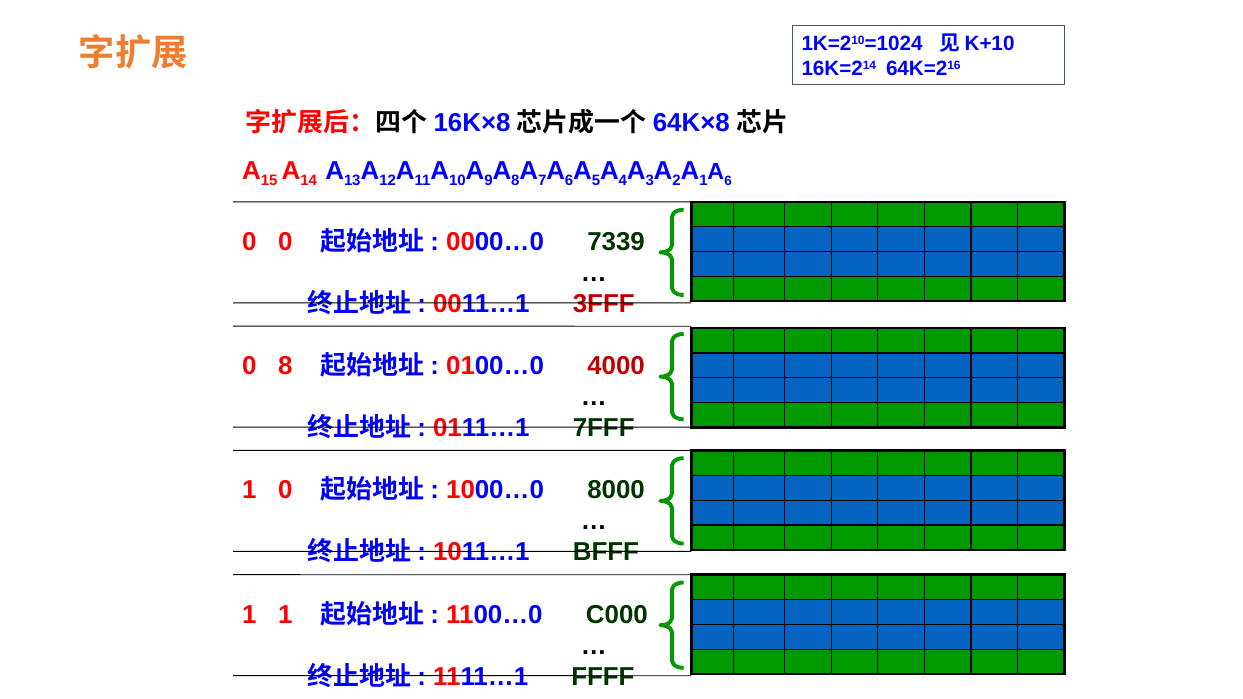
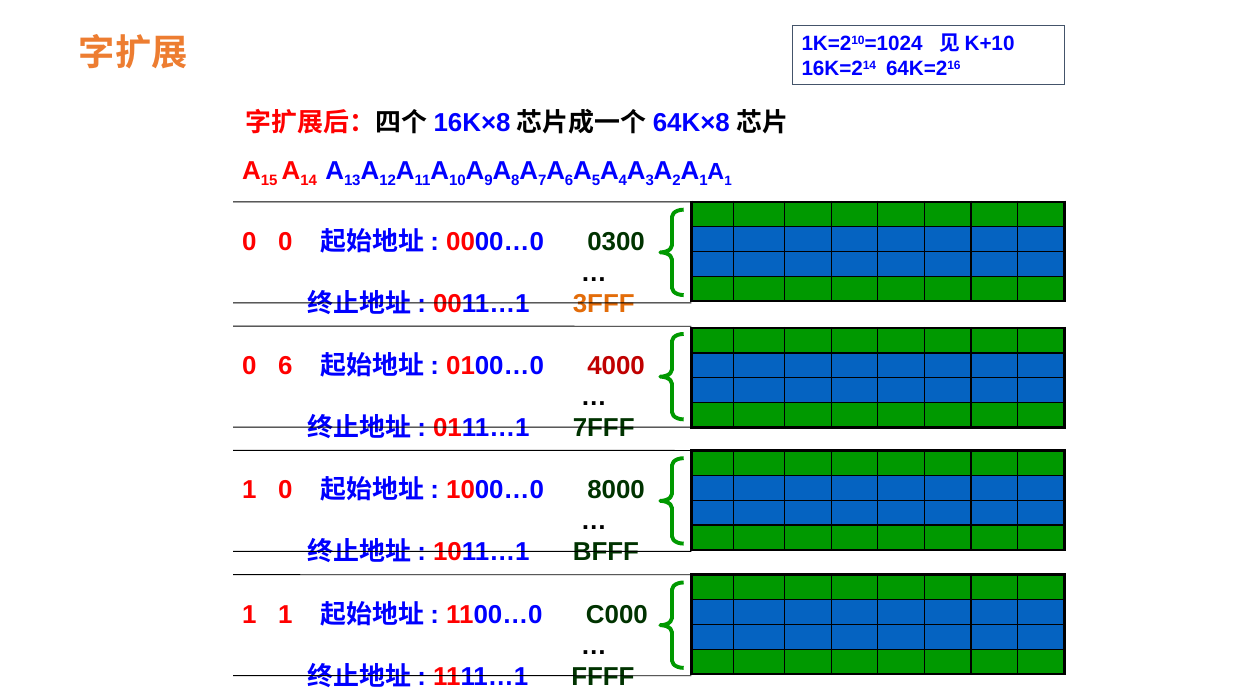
6 at (728, 181): 6 -> 1
7339: 7339 -> 0300
3FFF colour: red -> orange
0 8: 8 -> 6
